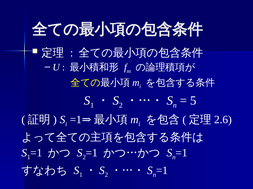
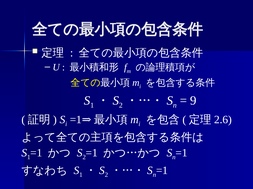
5: 5 -> 9
